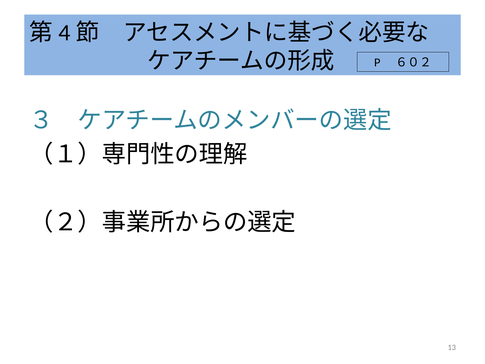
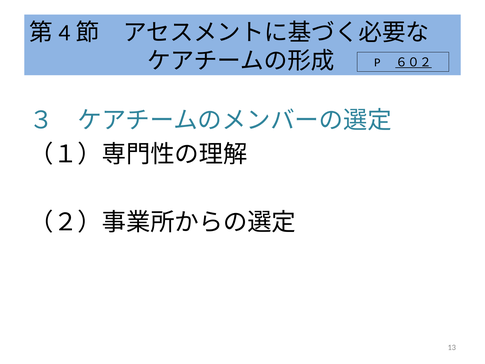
６０２ underline: none -> present
